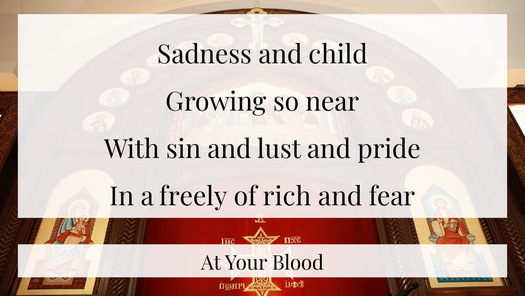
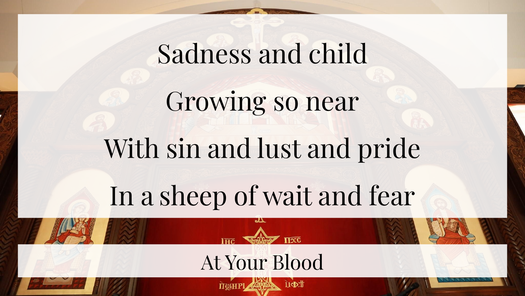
freely: freely -> sheep
rich: rich -> wait
